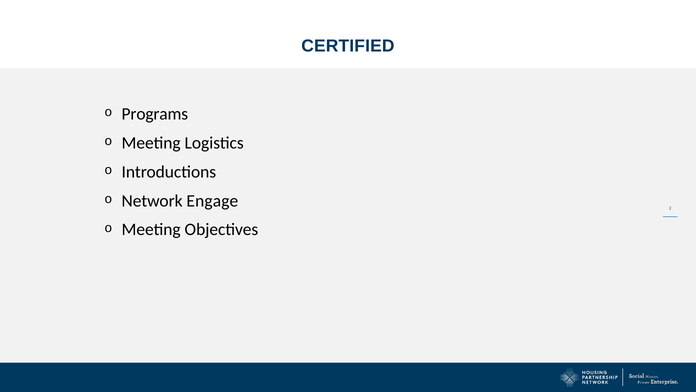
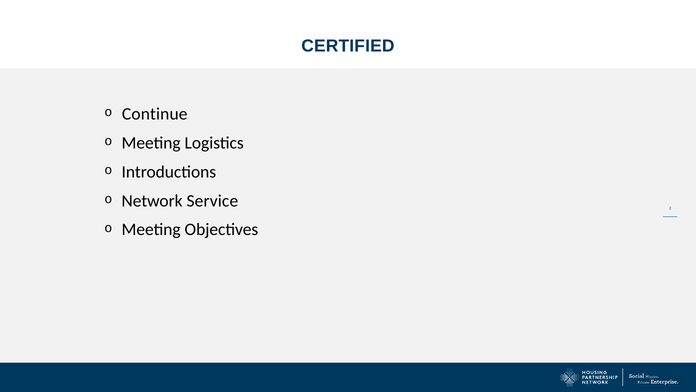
Programs: Programs -> Continue
Engage: Engage -> Service
